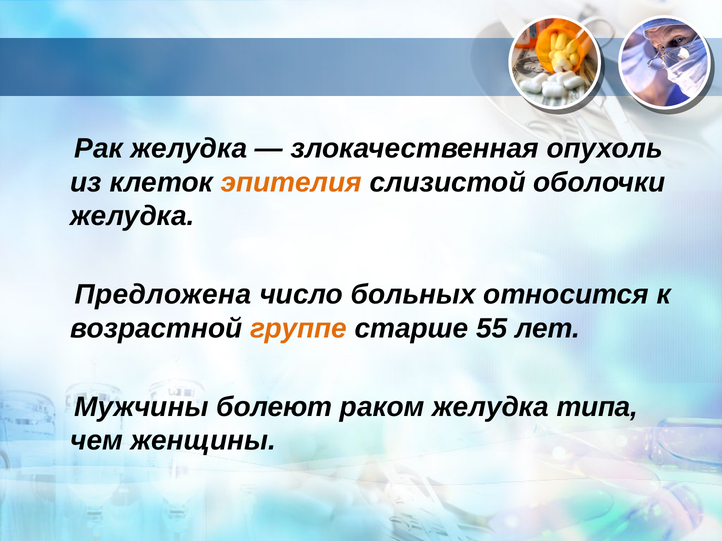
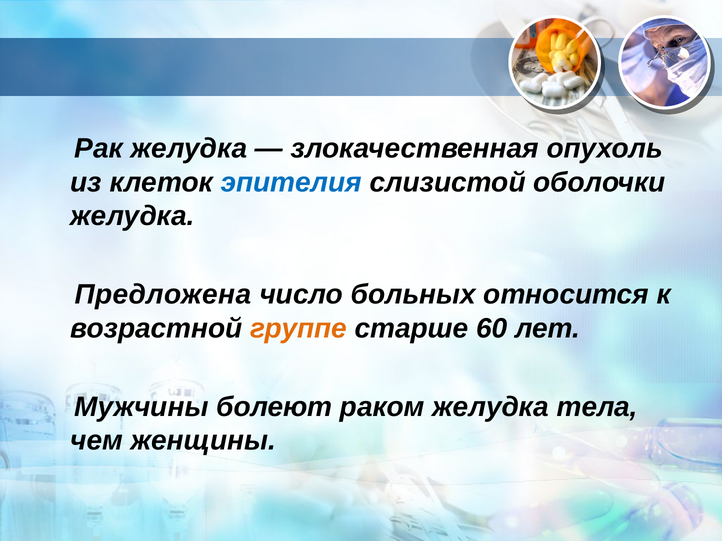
эпителия colour: orange -> blue
55: 55 -> 60
типа: типа -> тела
